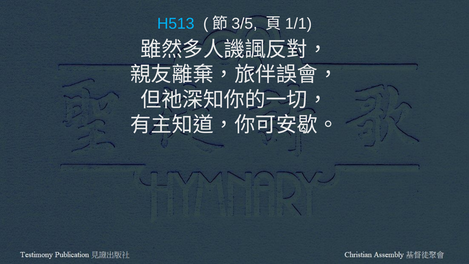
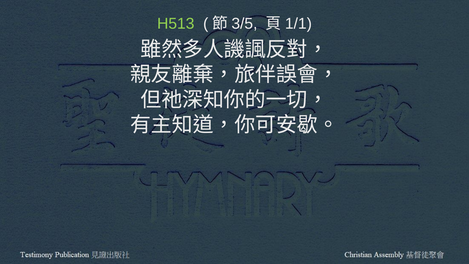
H513 colour: light blue -> light green
